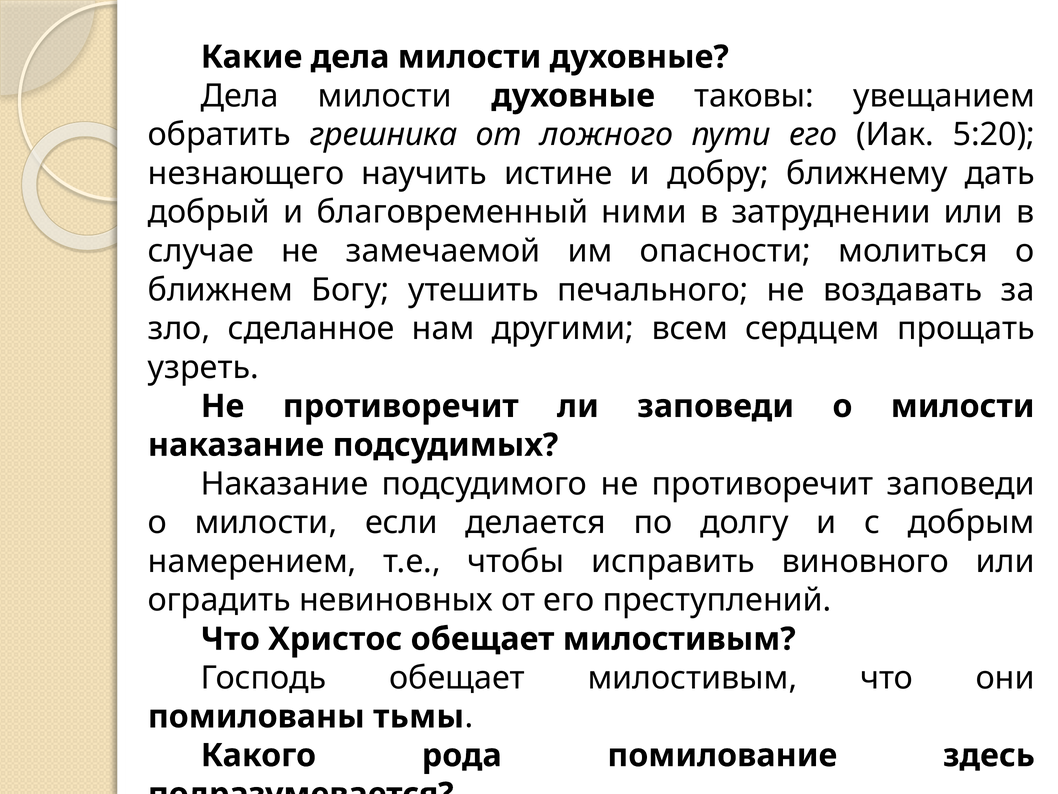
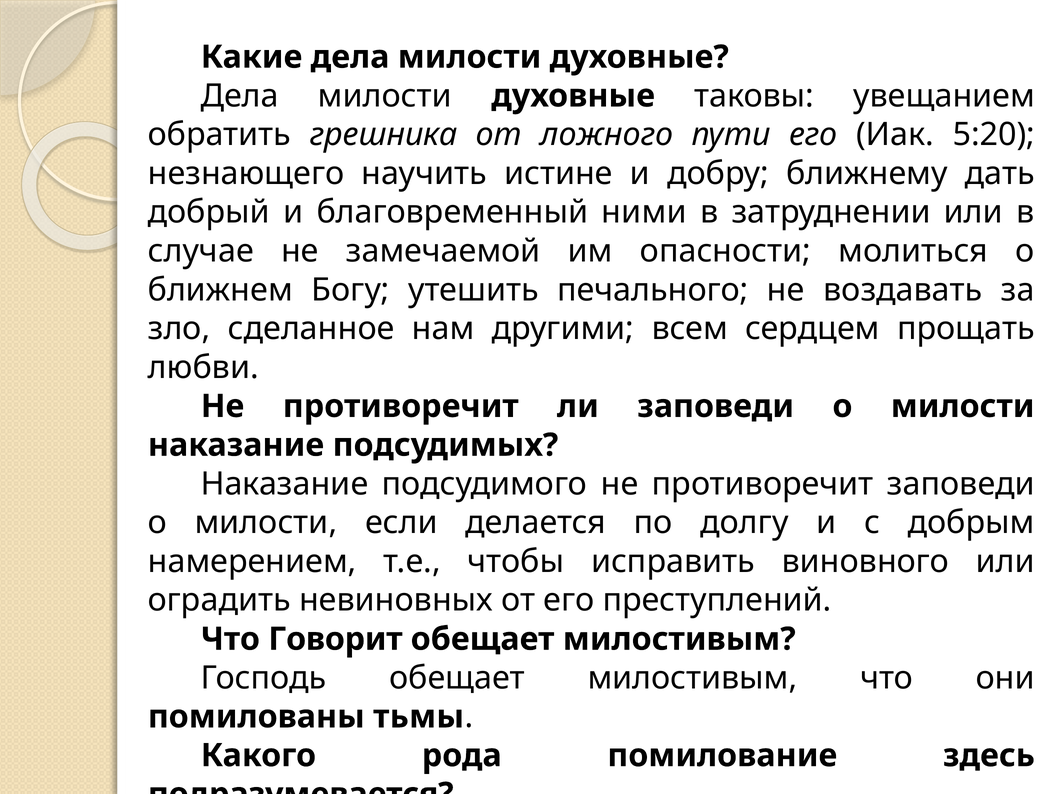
узреть: узреть -> любви
Христос: Христос -> Говорит
